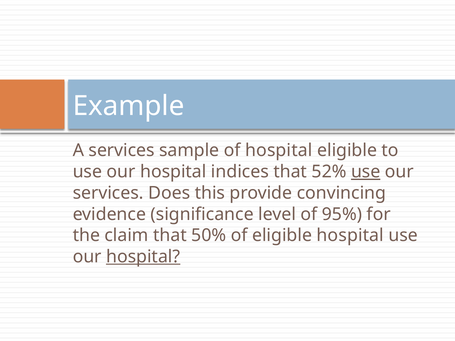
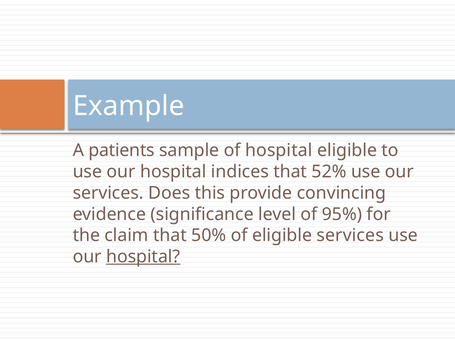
A services: services -> patients
use at (366, 172) underline: present -> none
eligible hospital: hospital -> services
